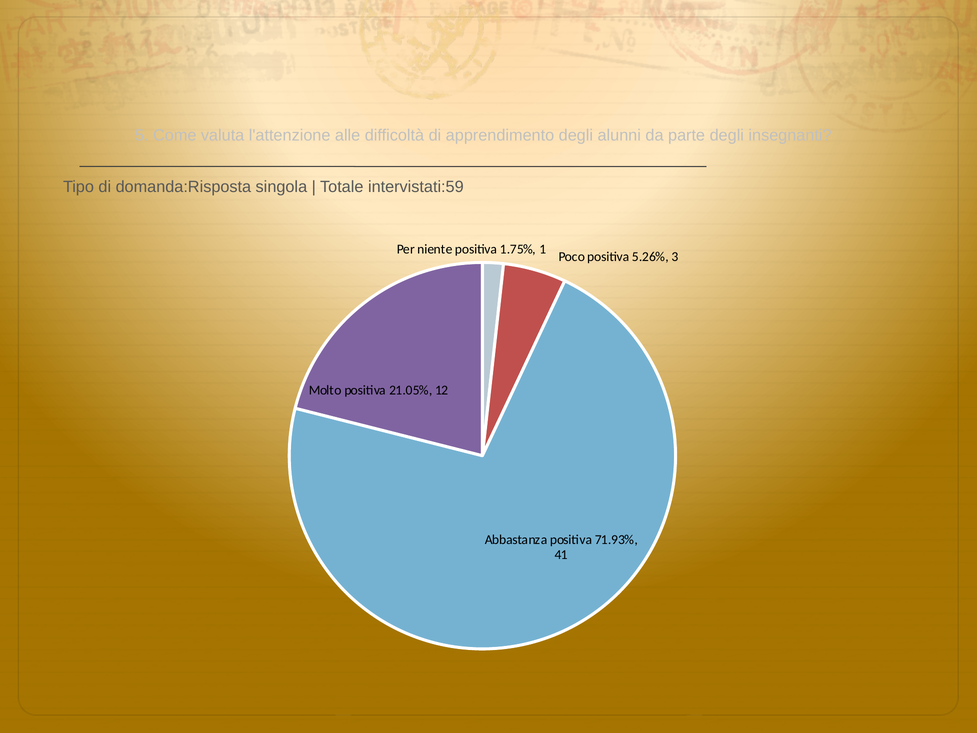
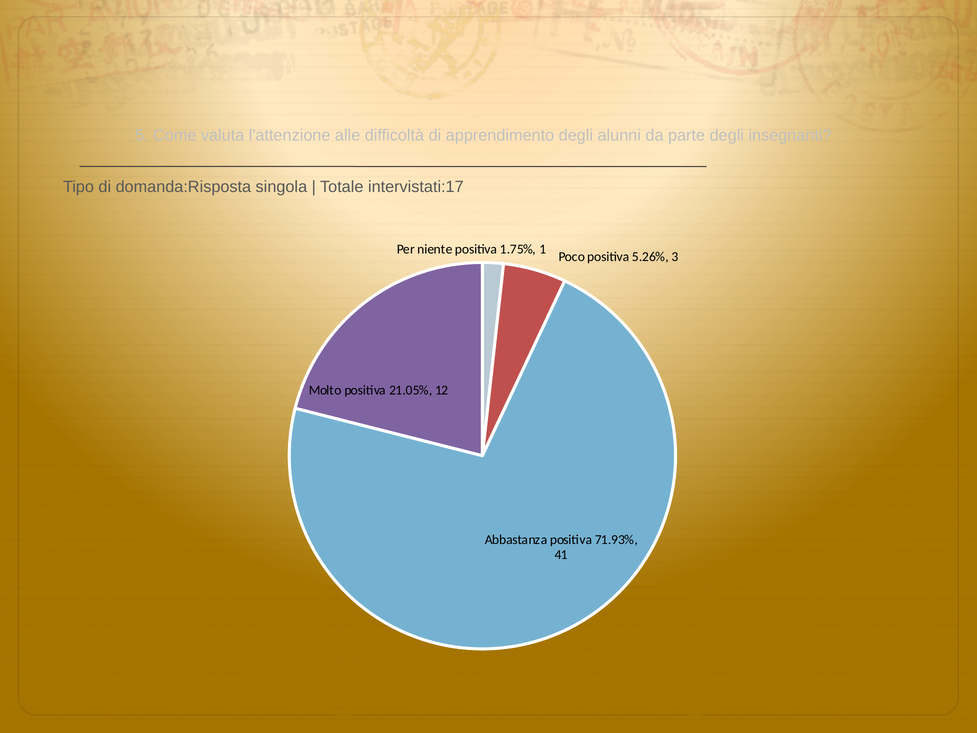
intervistati:59: intervistati:59 -> intervistati:17
